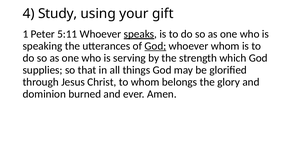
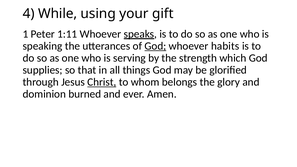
Study: Study -> While
5:11: 5:11 -> 1:11
whoever whom: whom -> habits
Christ underline: none -> present
